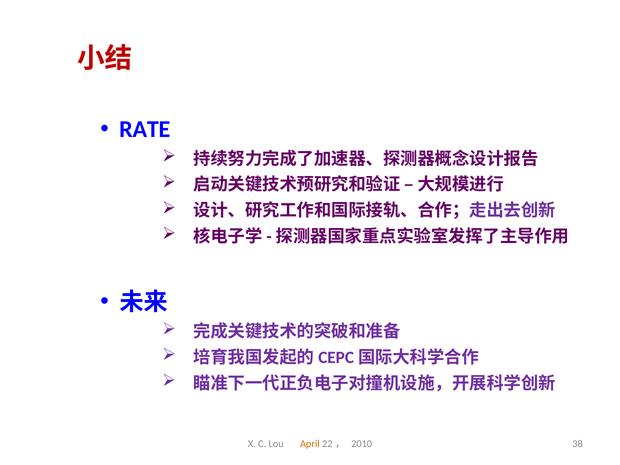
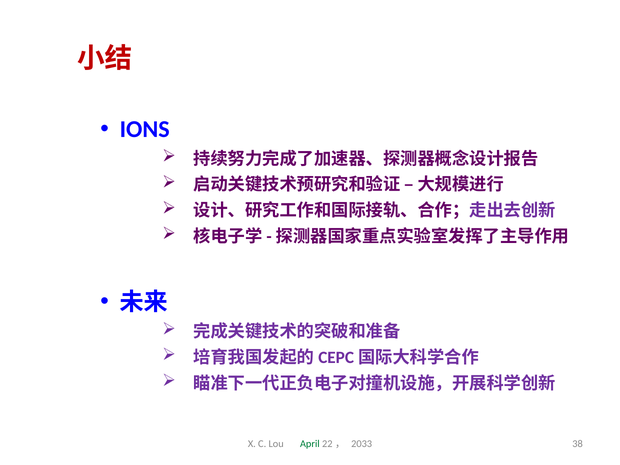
RATE: RATE -> IONS
April colour: orange -> green
2010: 2010 -> 2033
